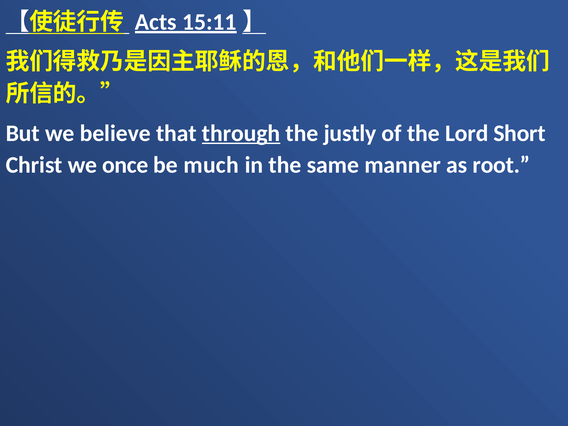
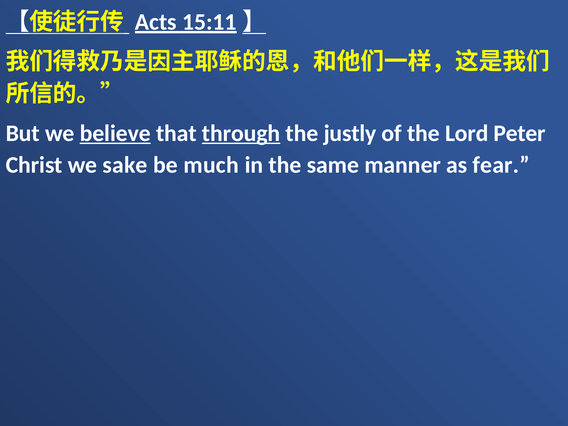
believe underline: none -> present
Short: Short -> Peter
once: once -> sake
root: root -> fear
